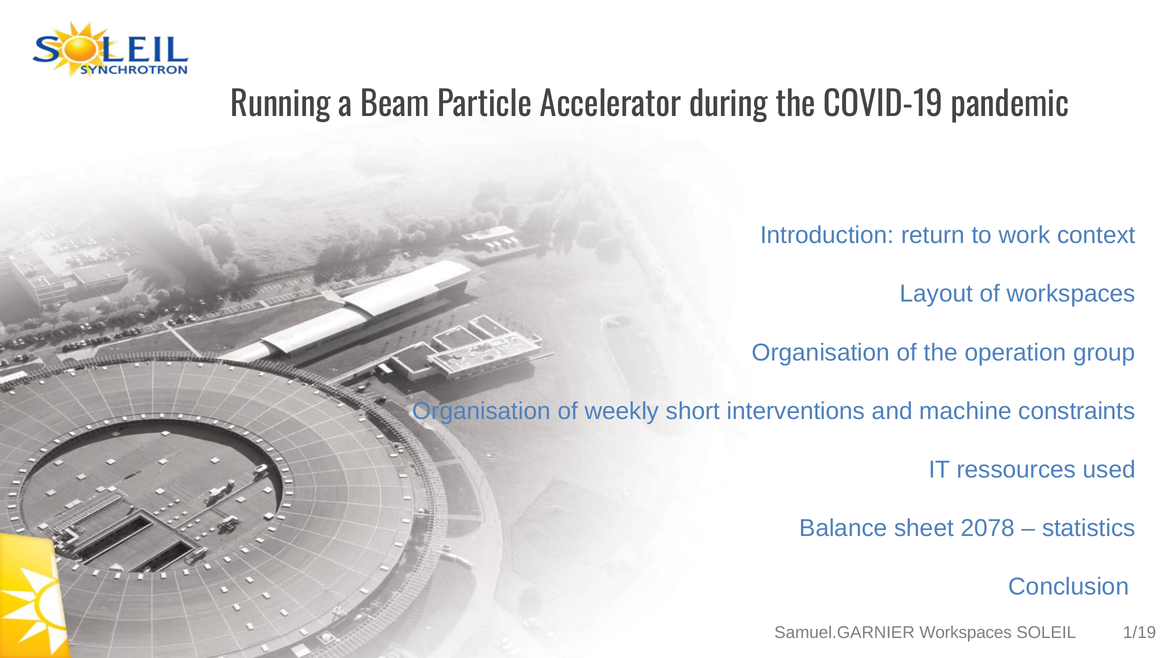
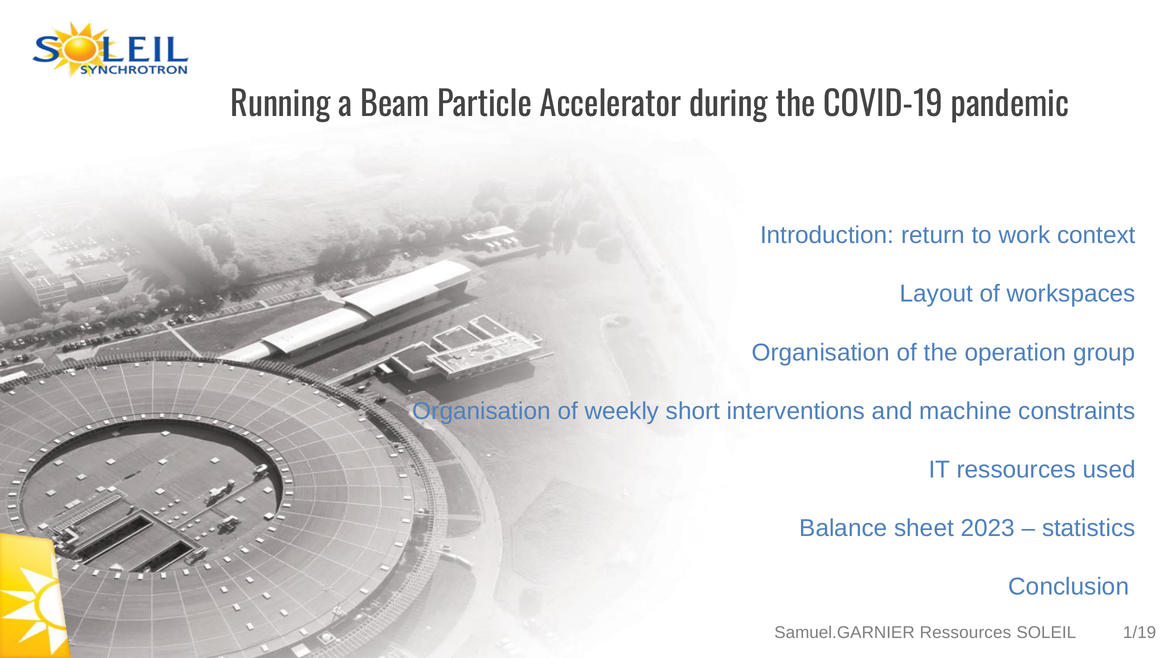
2078: 2078 -> 2023
Samuel.GARNIER Workspaces: Workspaces -> Ressources
